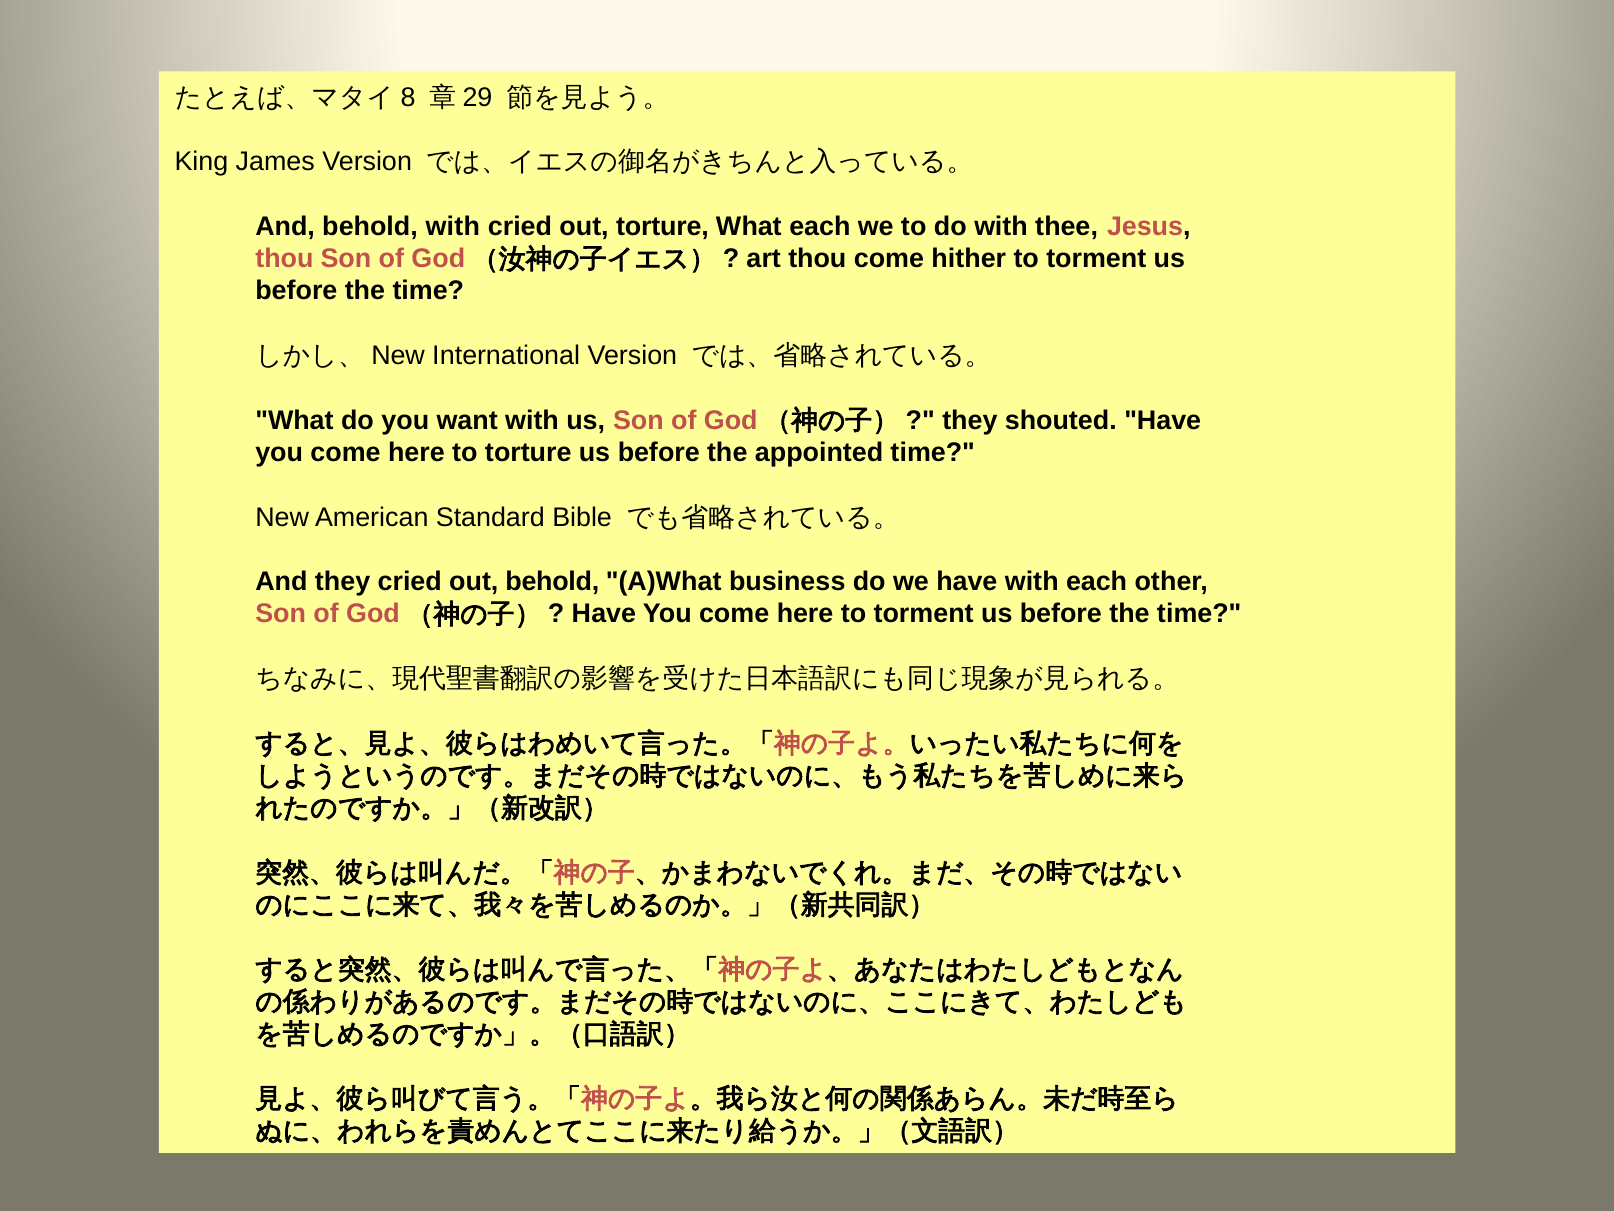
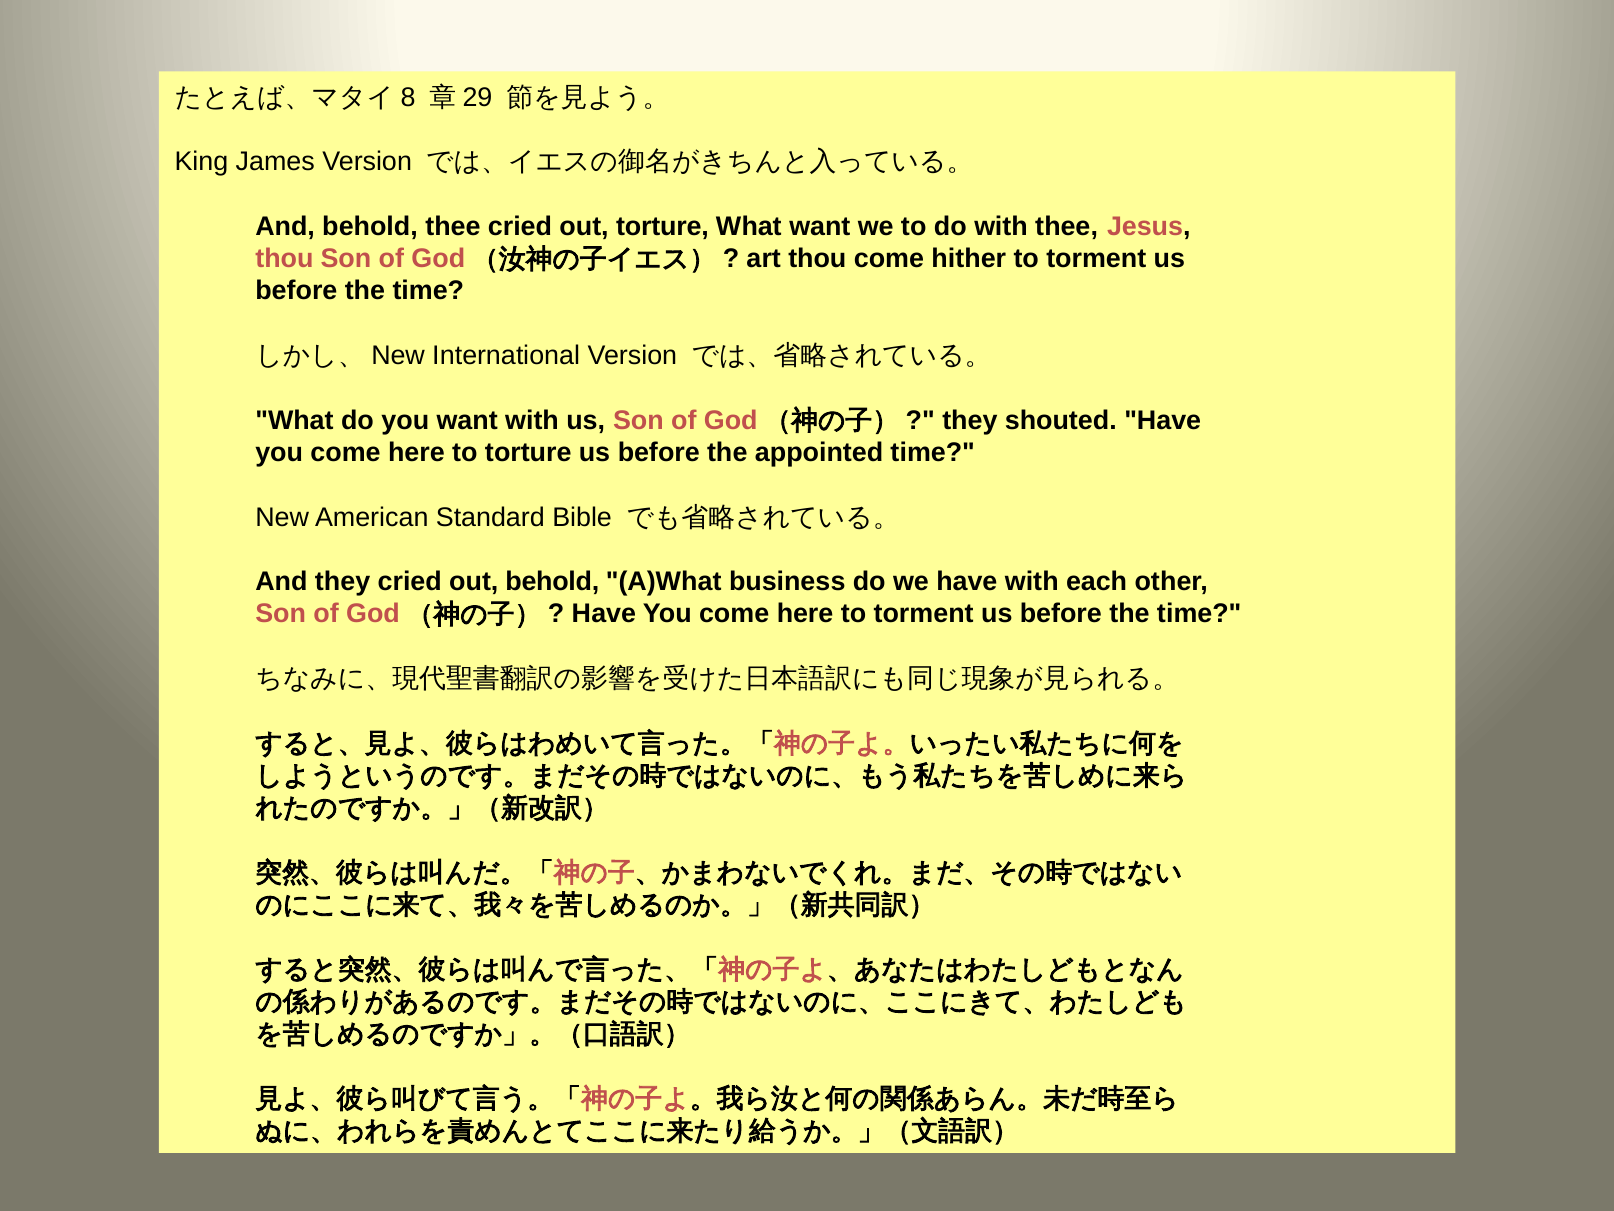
behold with: with -> thee
What each: each -> want
